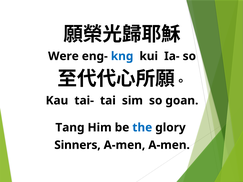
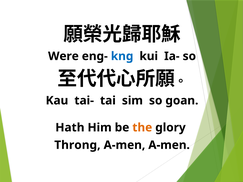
Tang: Tang -> Hath
the colour: blue -> orange
Sinners: Sinners -> Throng
